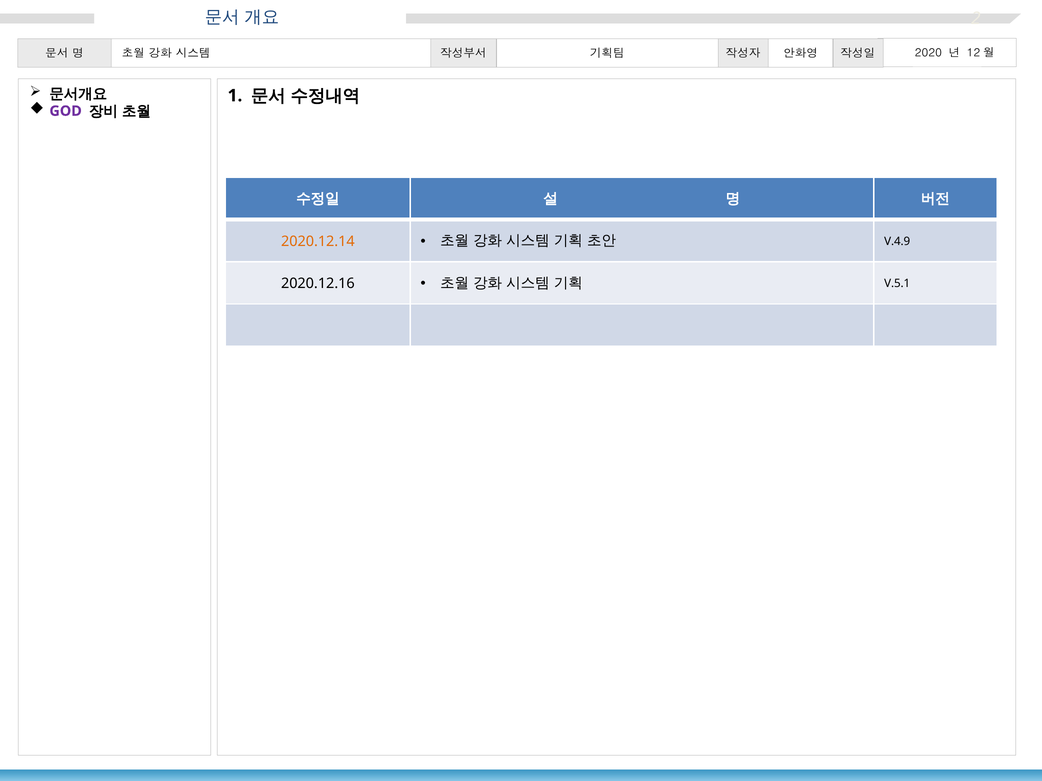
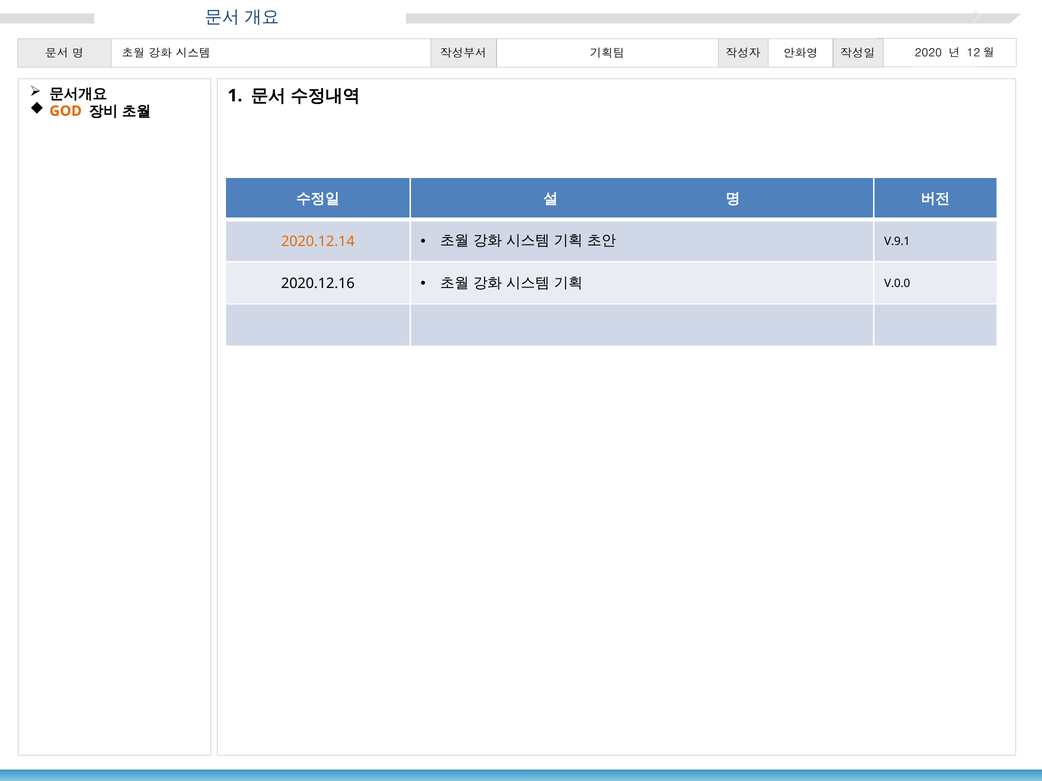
GOD colour: purple -> orange
V.4.9: V.4.9 -> V.9.1
V.5.1: V.5.1 -> V.0.0
